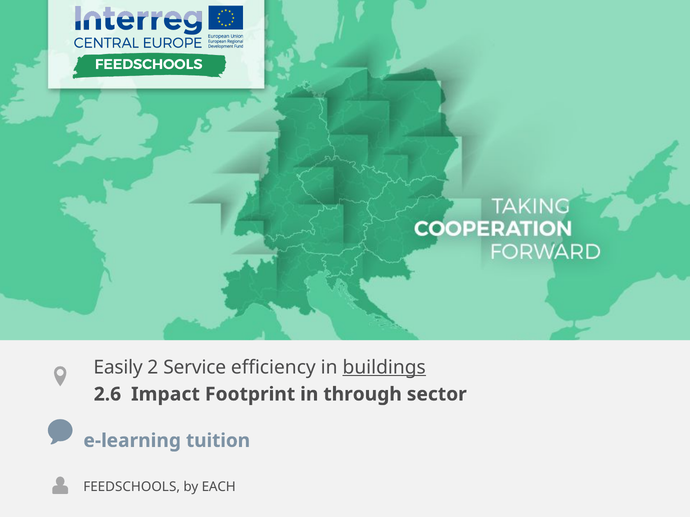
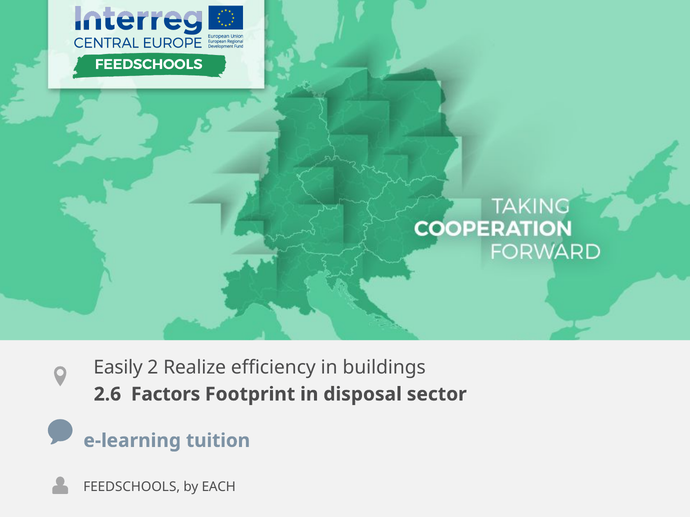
Service: Service -> Realize
buildings underline: present -> none
Impact: Impact -> Factors
through: through -> disposal
